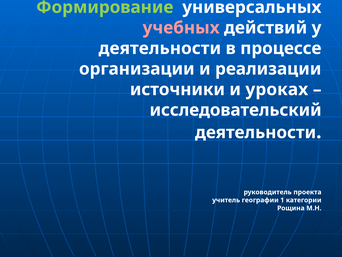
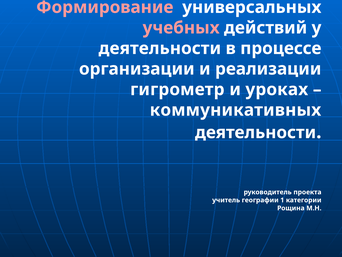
Формирование colour: light green -> pink
источники: источники -> гигрометр
исследовательский: исследовательский -> коммуникативных
